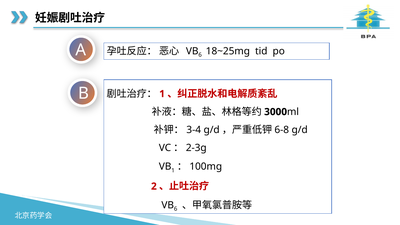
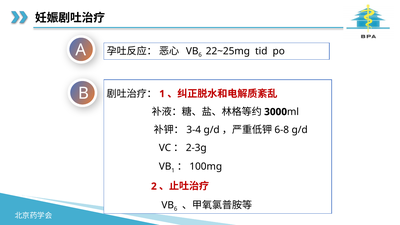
18~25mg: 18~25mg -> 22~25mg
